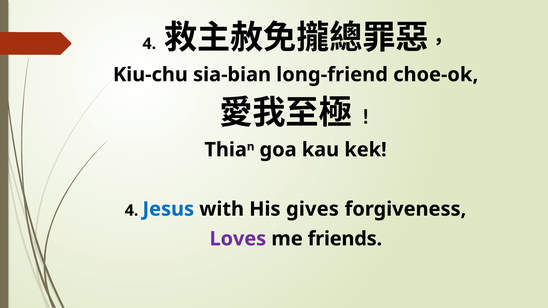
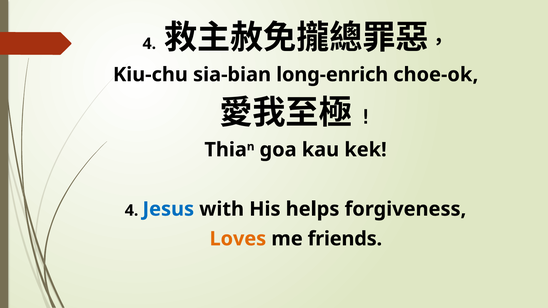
long-friend: long-friend -> long-enrich
gives: gives -> helps
Loves colour: purple -> orange
